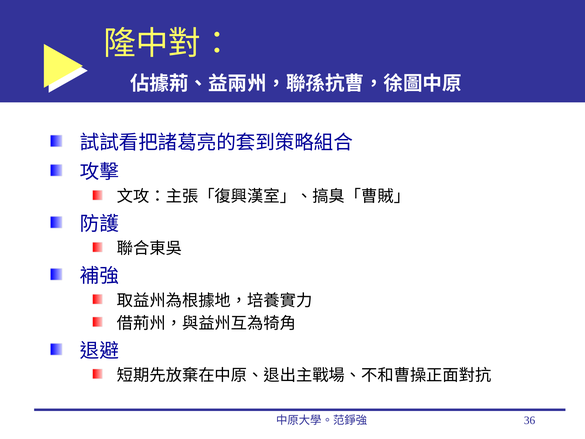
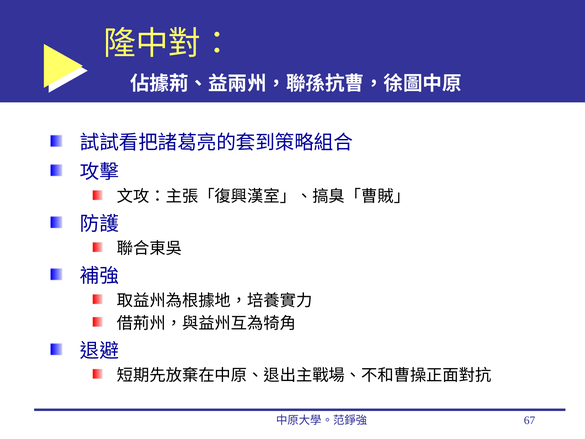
36: 36 -> 67
